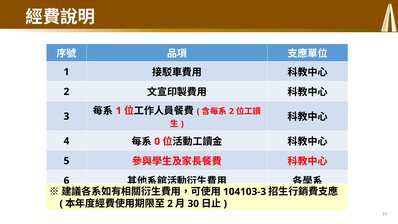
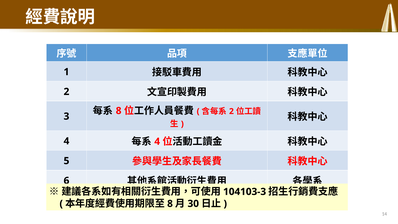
1 at (119, 111): 1 -> 8
0 at (157, 141): 0 -> 4
2 at (170, 204): 2 -> 8
